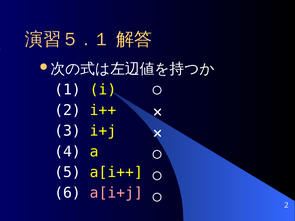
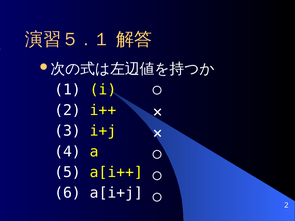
a[i+j colour: pink -> white
